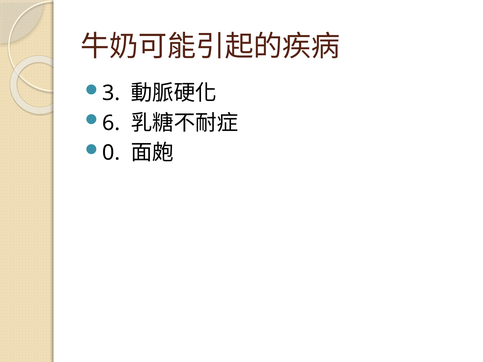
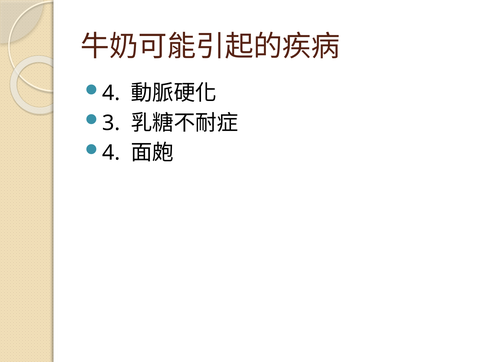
3 at (111, 93): 3 -> 4
6: 6 -> 3
0 at (111, 153): 0 -> 4
